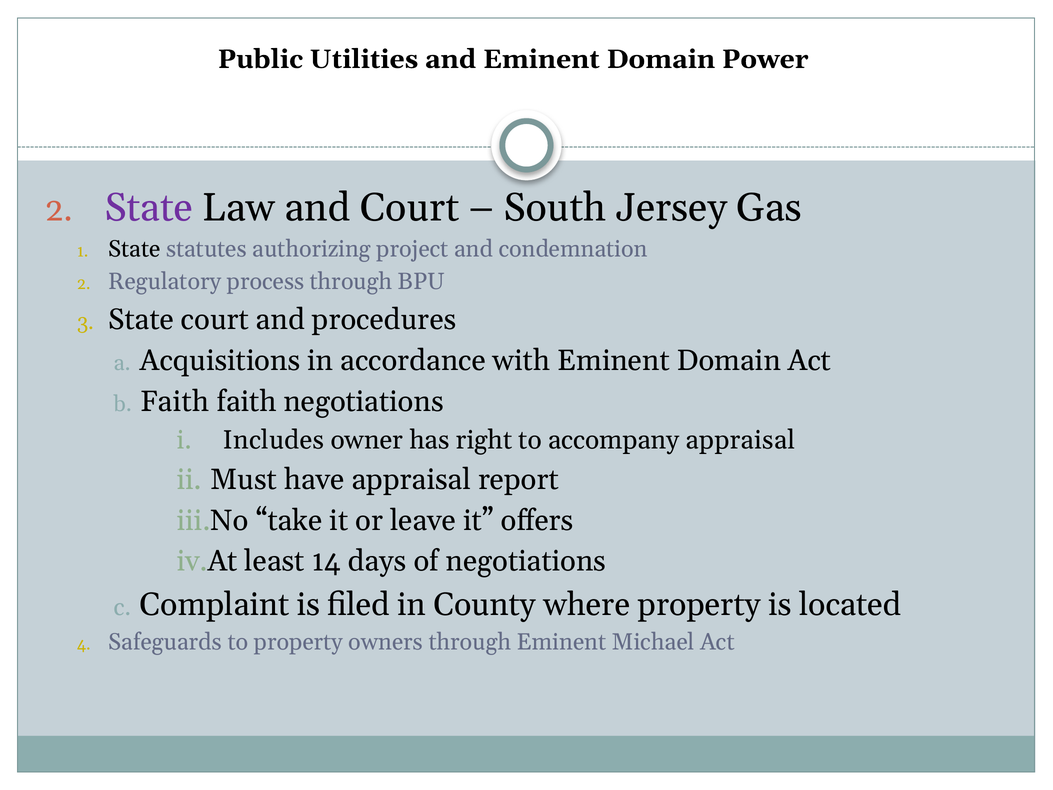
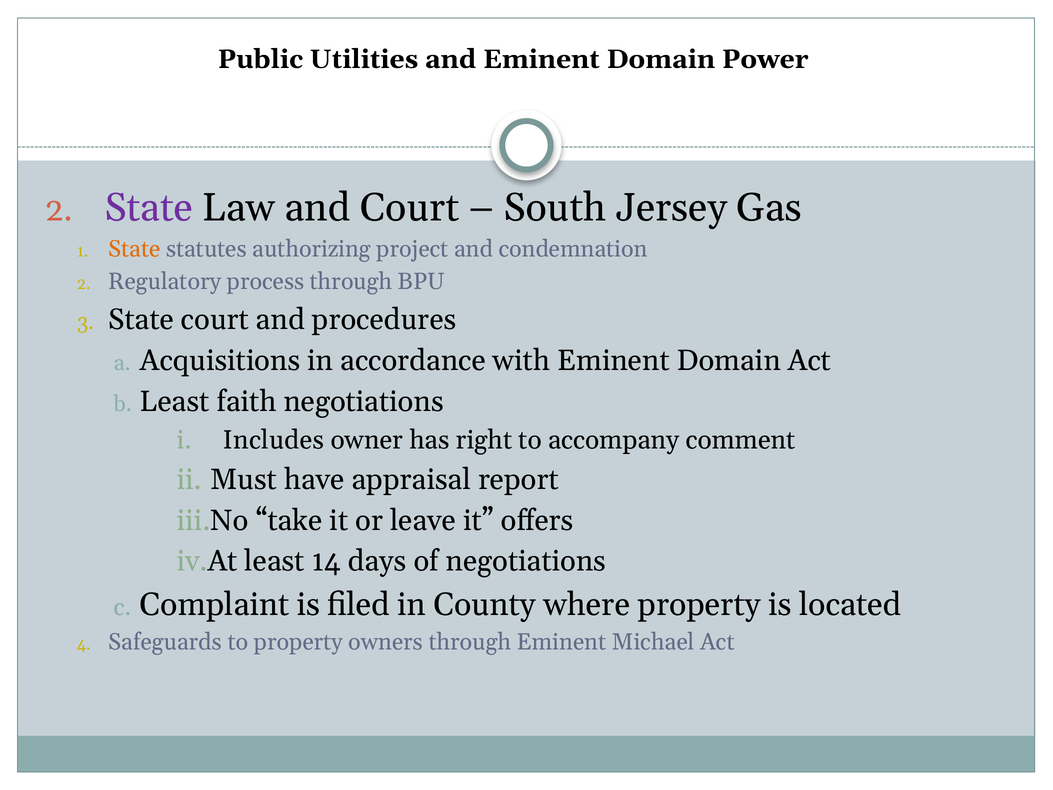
State at (134, 249) colour: black -> orange
Faith at (175, 401): Faith -> Least
accompany appraisal: appraisal -> comment
